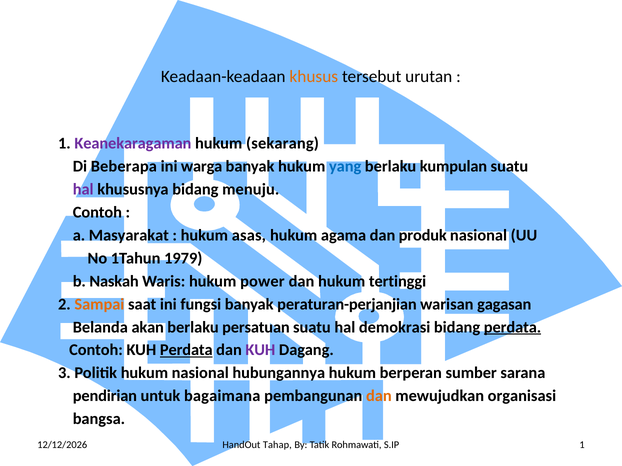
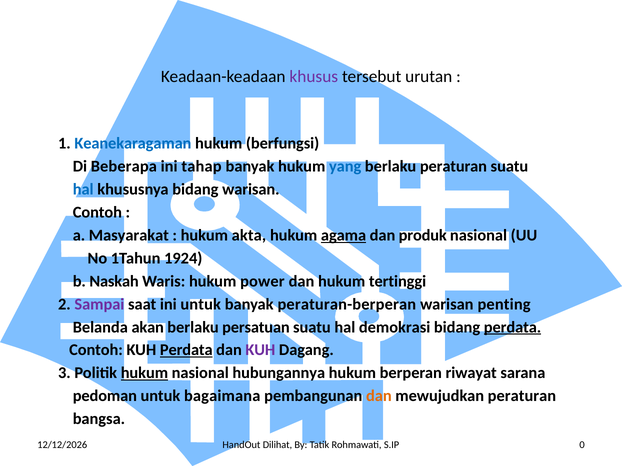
khusus colour: orange -> purple
Keanekaragaman colour: purple -> blue
sekarang: sekarang -> berfungsi
warga: warga -> tahap
berlaku kumpulan: kumpulan -> peraturan
hal at (83, 190) colour: purple -> blue
bidang menuju: menuju -> warisan
asas: asas -> akta
agama underline: none -> present
1979: 1979 -> 1924
Sampai colour: orange -> purple
ini fungsi: fungsi -> untuk
peraturan-perjanjian: peraturan-perjanjian -> peraturan-berperan
gagasan: gagasan -> penting
hukum at (144, 373) underline: none -> present
sumber: sumber -> riwayat
pendirian: pendirian -> pedoman
mewujudkan organisasi: organisasi -> peraturan
Tahap: Tahap -> Dilihat
S.IP 1: 1 -> 0
